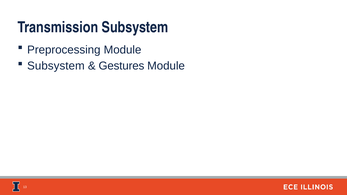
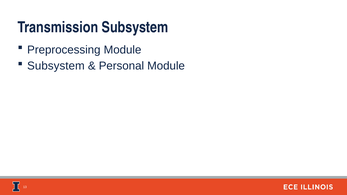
Gestures: Gestures -> Personal
